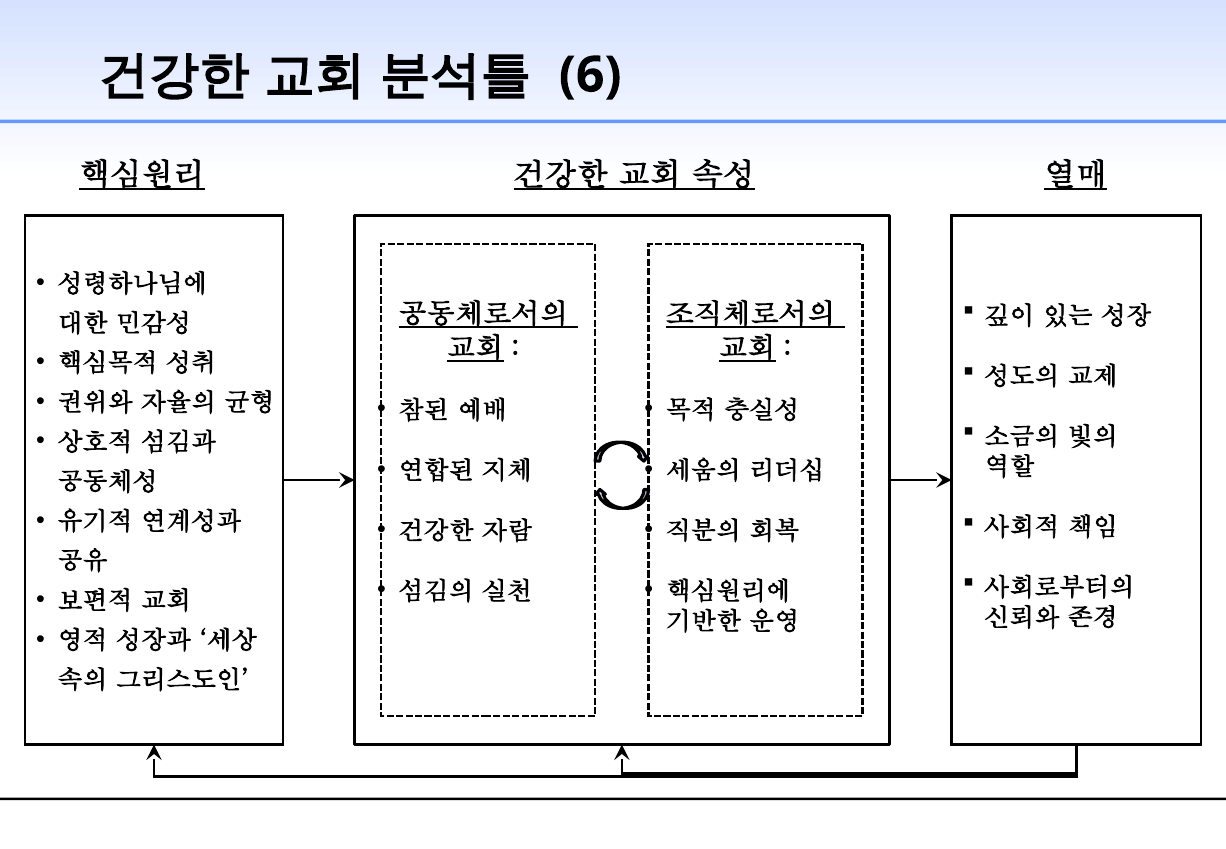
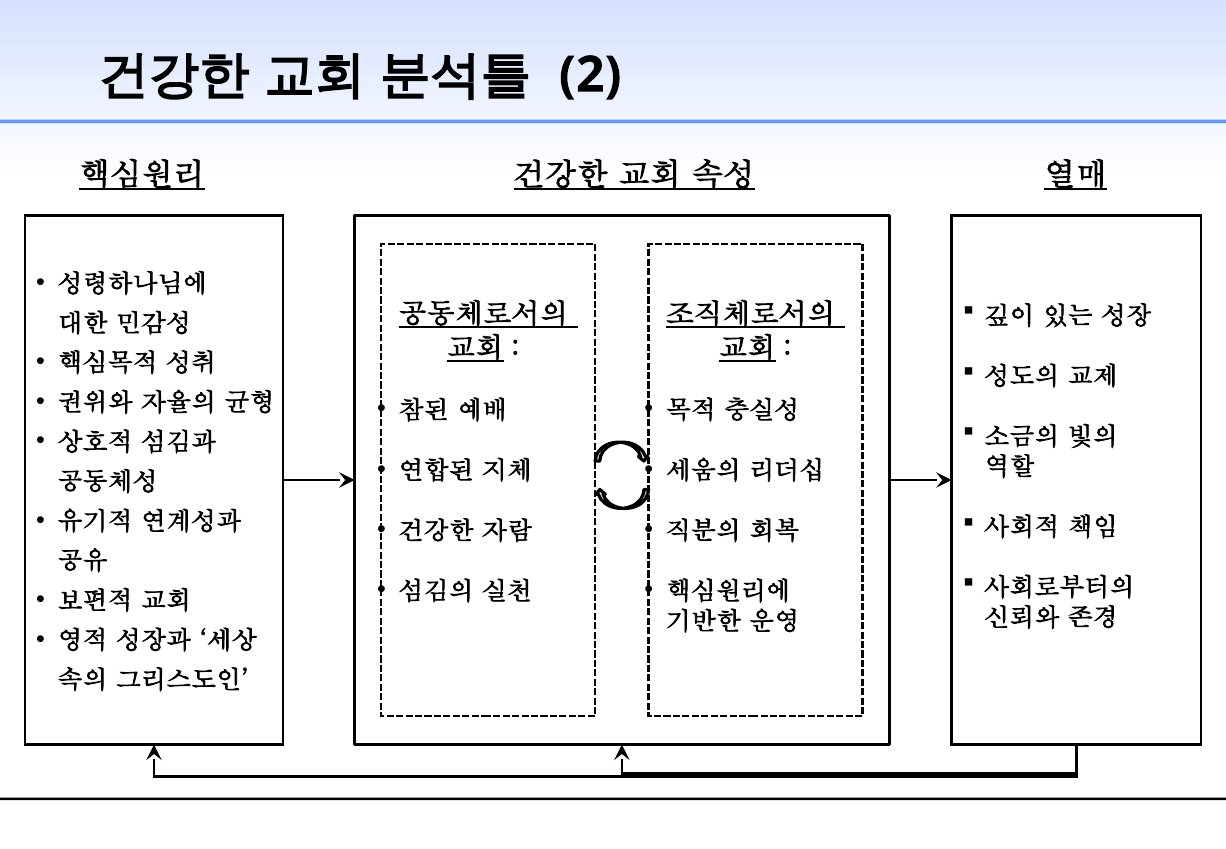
6: 6 -> 2
